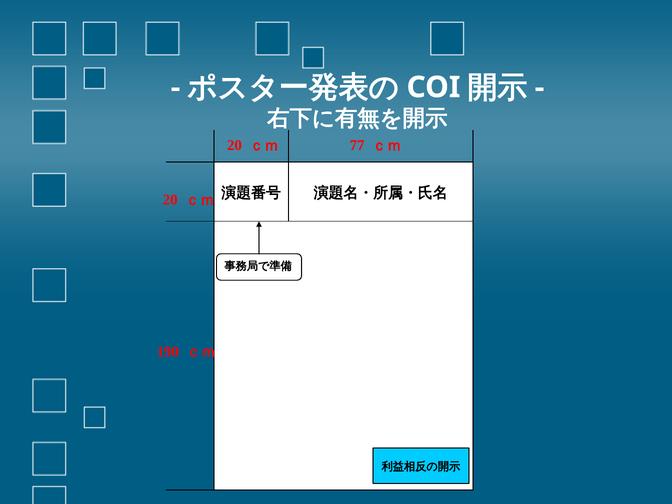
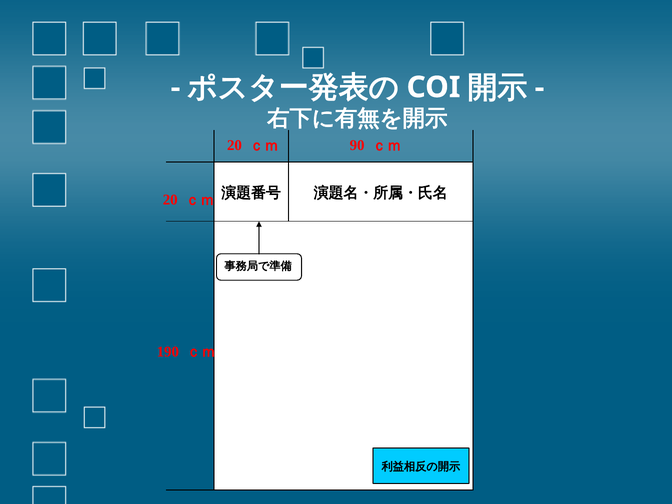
77: 77 -> 90
